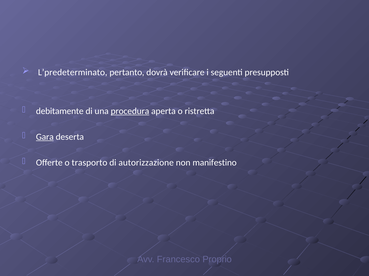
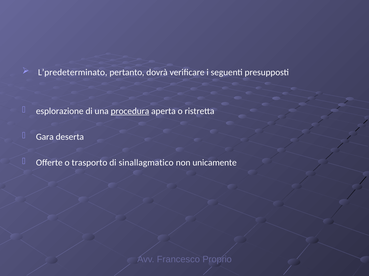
debitamente: debitamente -> esplorazione
Gara underline: present -> none
autorizzazione: autorizzazione -> sinallagmatico
manifestino: manifestino -> unicamente
